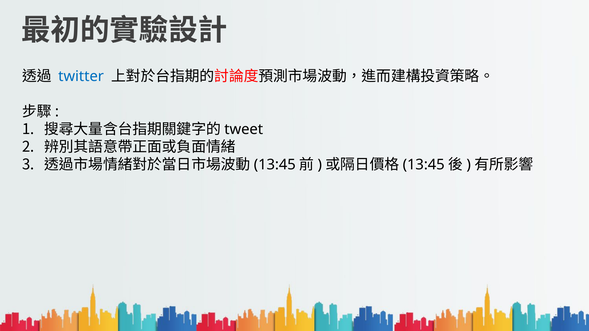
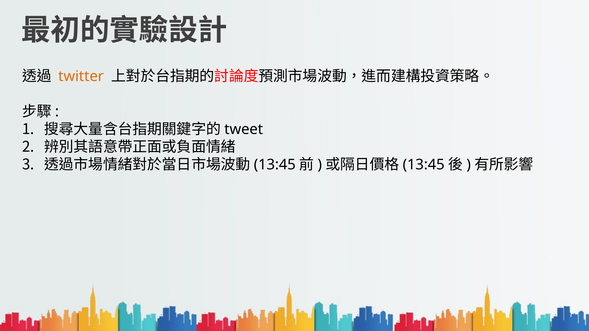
twitter colour: blue -> orange
